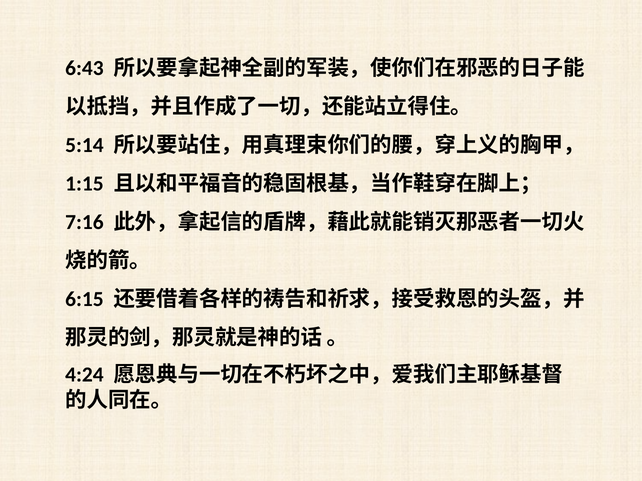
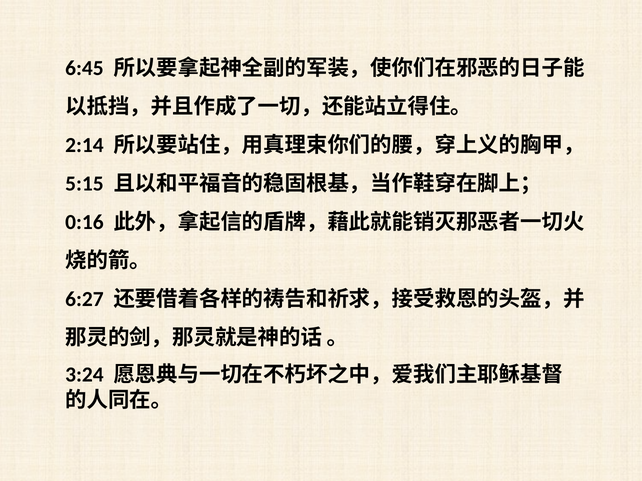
6:43: 6:43 -> 6:45
5:14: 5:14 -> 2:14
1:15: 1:15 -> 5:15
7:16: 7:16 -> 0:16
6:15: 6:15 -> 6:27
4:24: 4:24 -> 3:24
